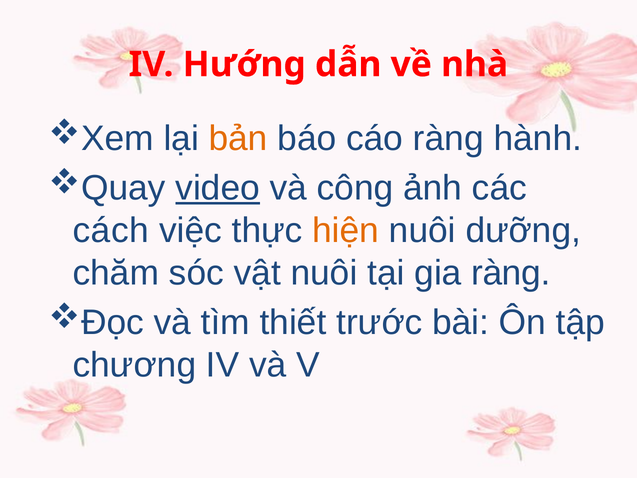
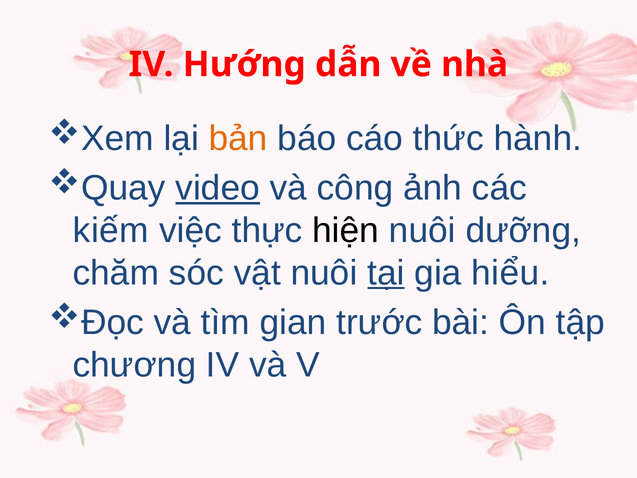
cáo ràng: ràng -> thức
cách: cách -> kiếm
hiện colour: orange -> black
tại underline: none -> present
gia ràng: ràng -> hiểu
thiết: thiết -> gian
